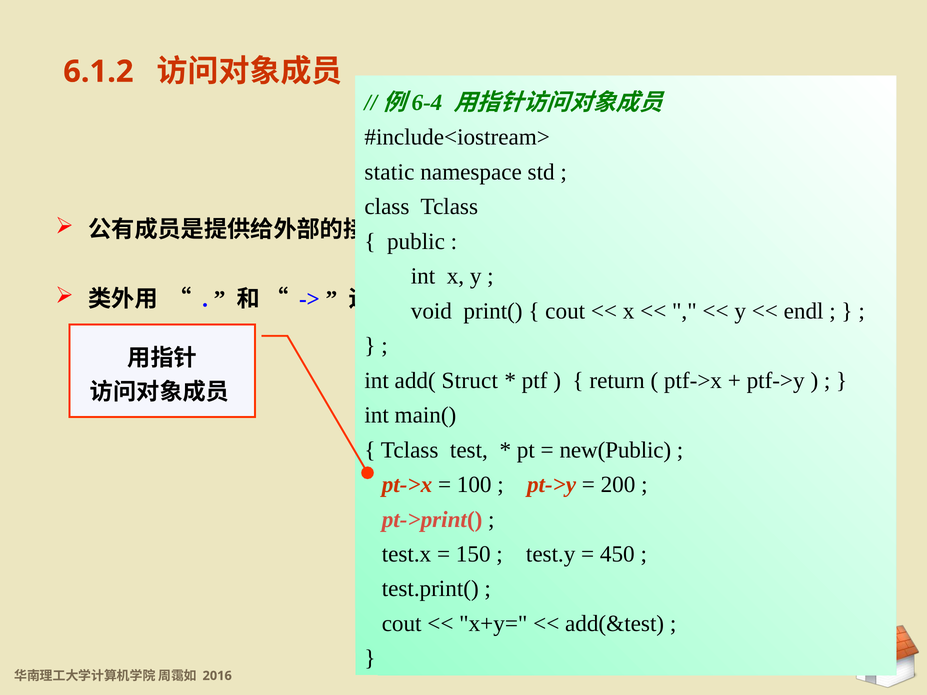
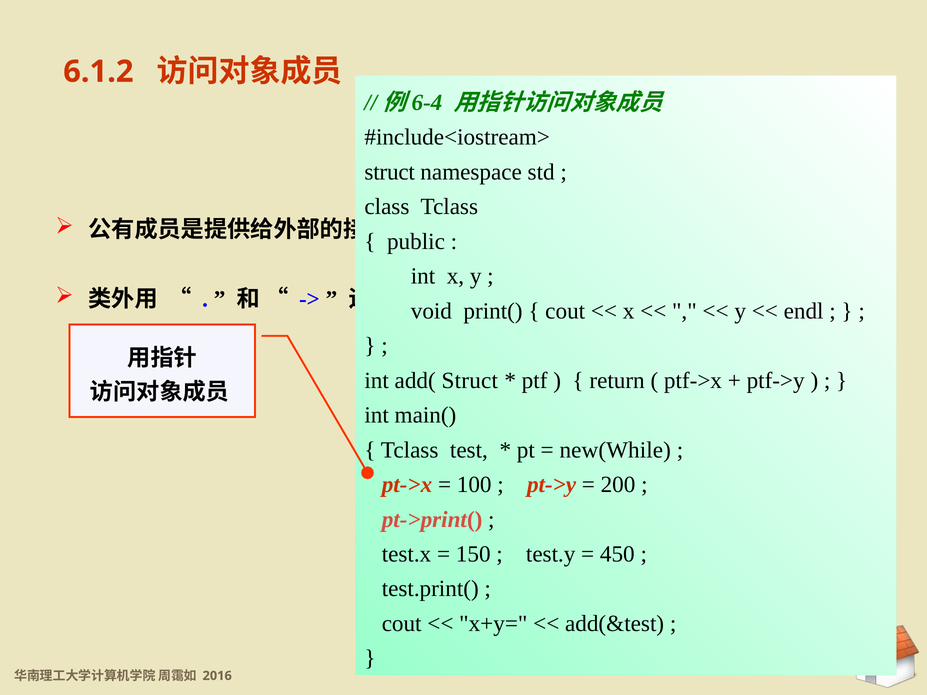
static at (389, 172): static -> struct
new(Public: new(Public -> new(While
